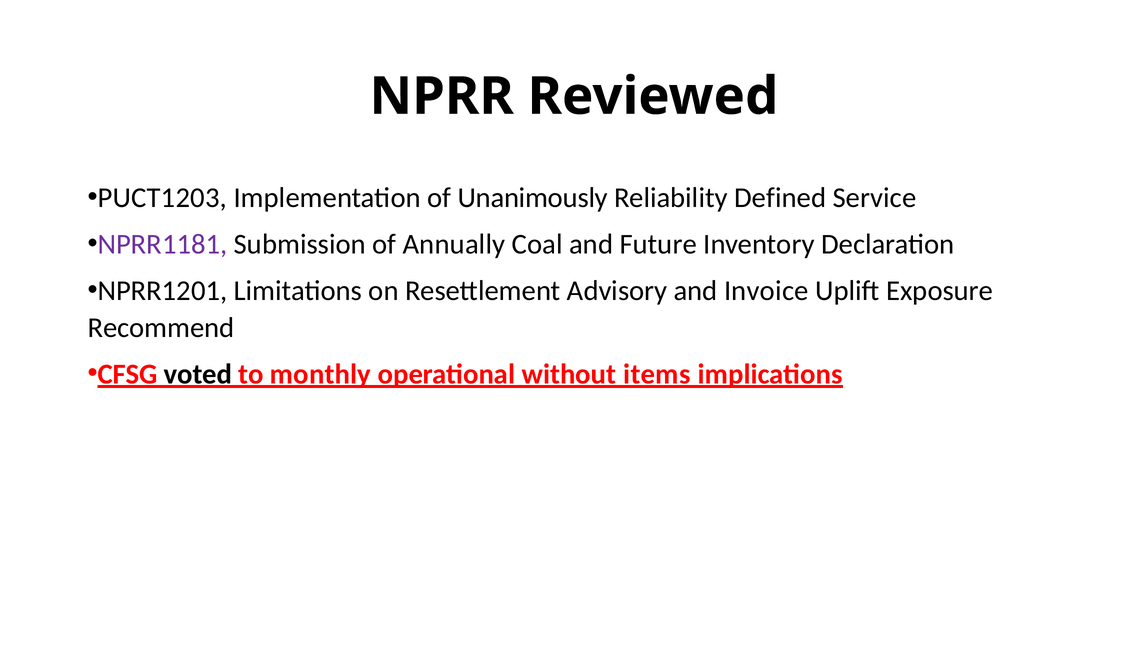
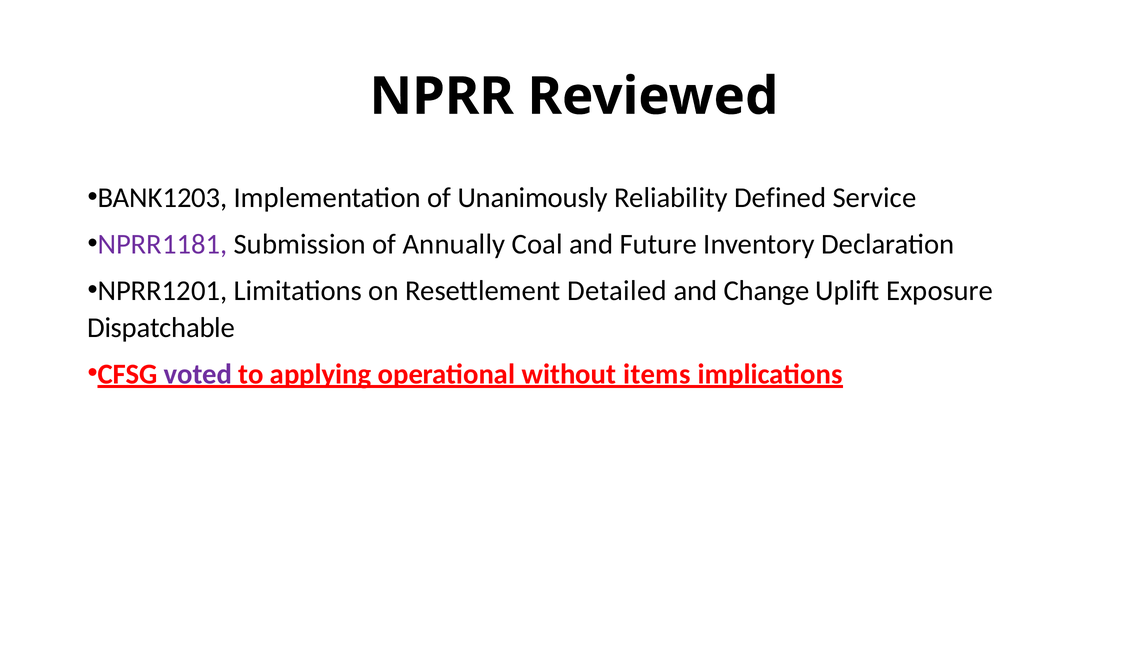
PUCT1203: PUCT1203 -> BANK1203
Advisory: Advisory -> Detailed
Invoice: Invoice -> Change
Recommend: Recommend -> Dispatchable
voted colour: black -> purple
monthly: monthly -> applying
